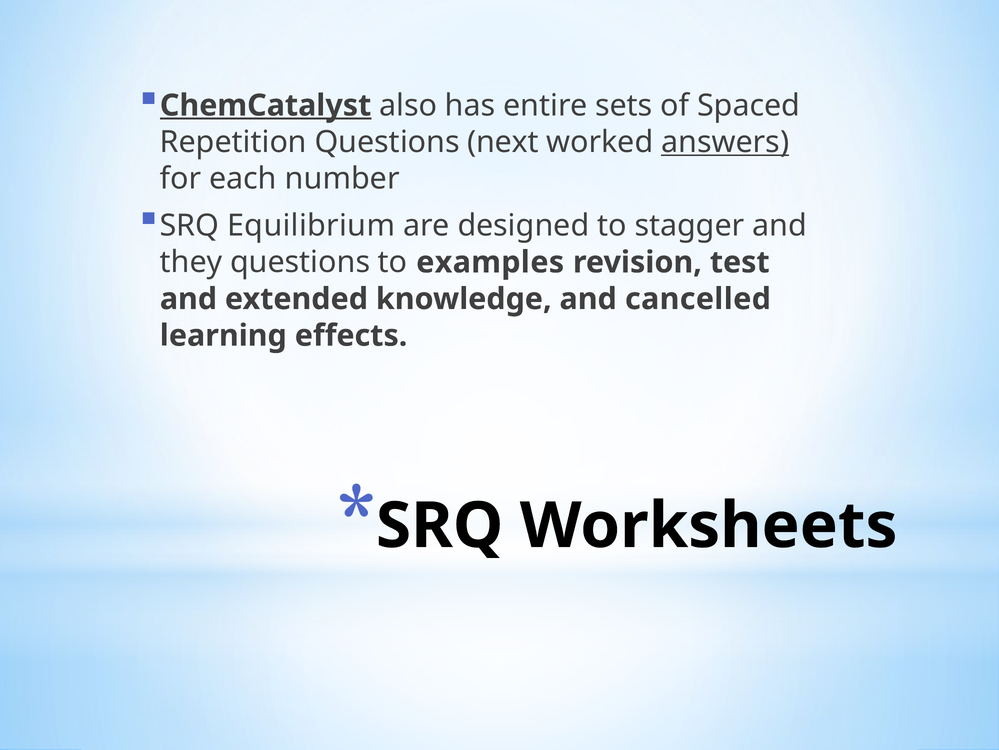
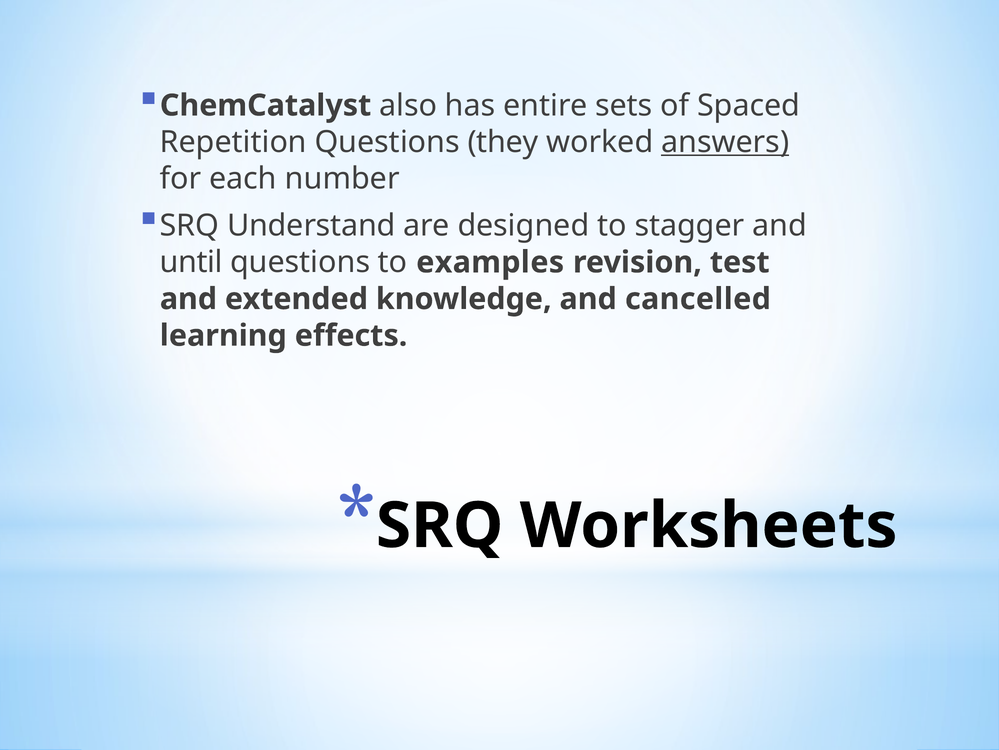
ChemCatalyst underline: present -> none
next: next -> they
Equilibrium: Equilibrium -> Understand
they: they -> until
